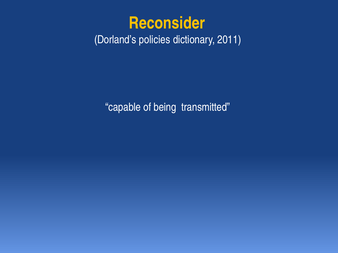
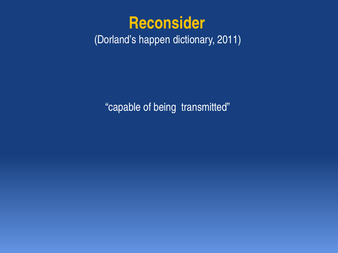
policies: policies -> happen
